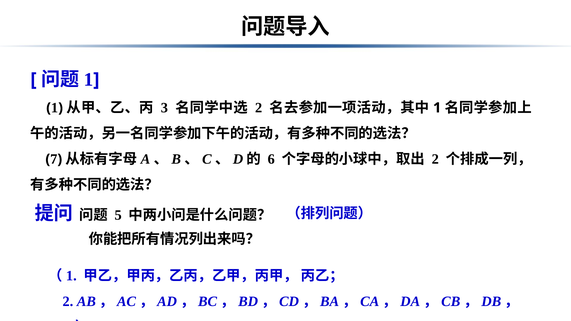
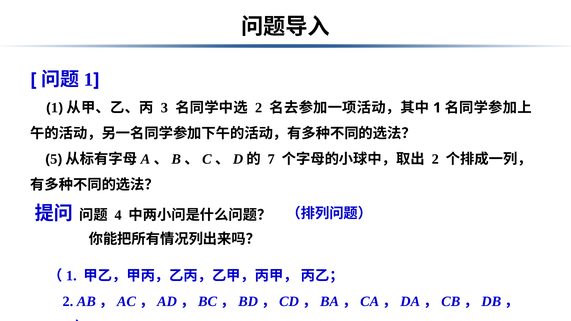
7: 7 -> 5
6: 6 -> 7
5: 5 -> 4
